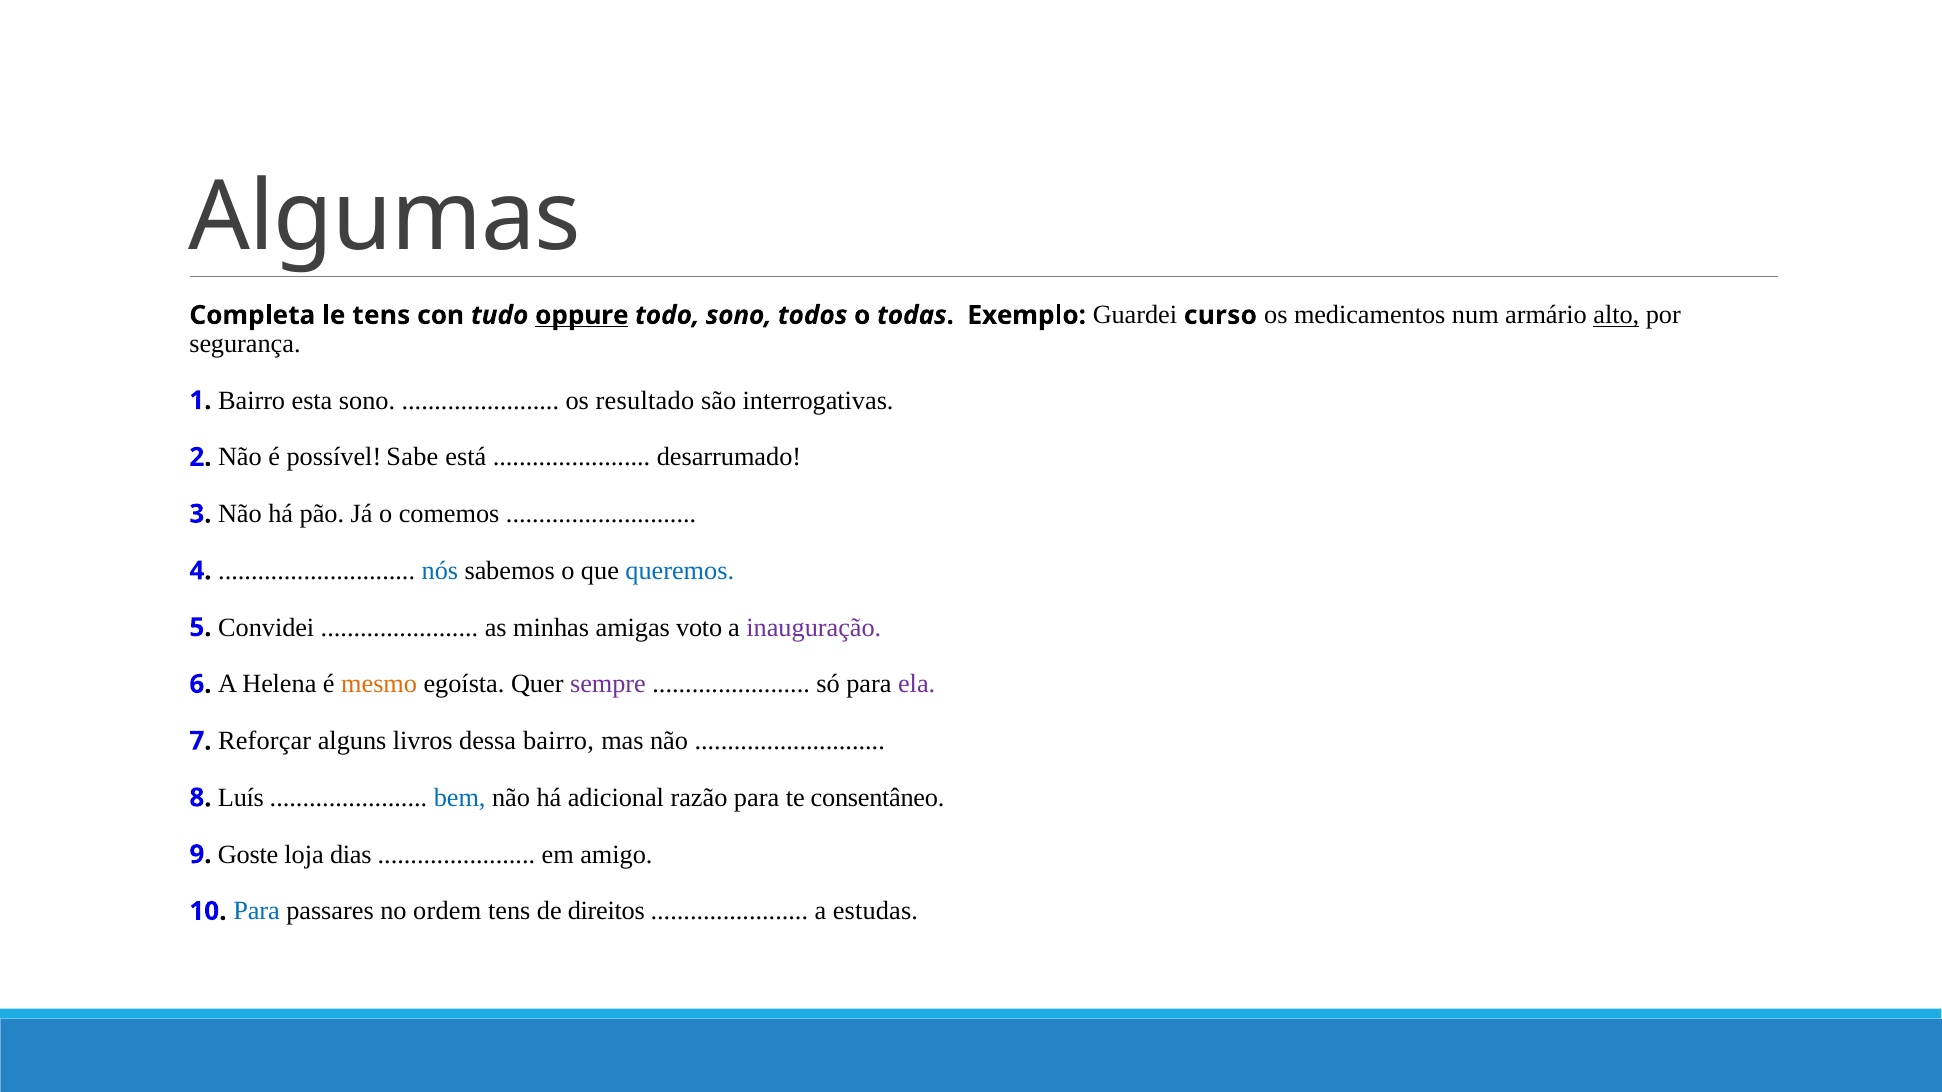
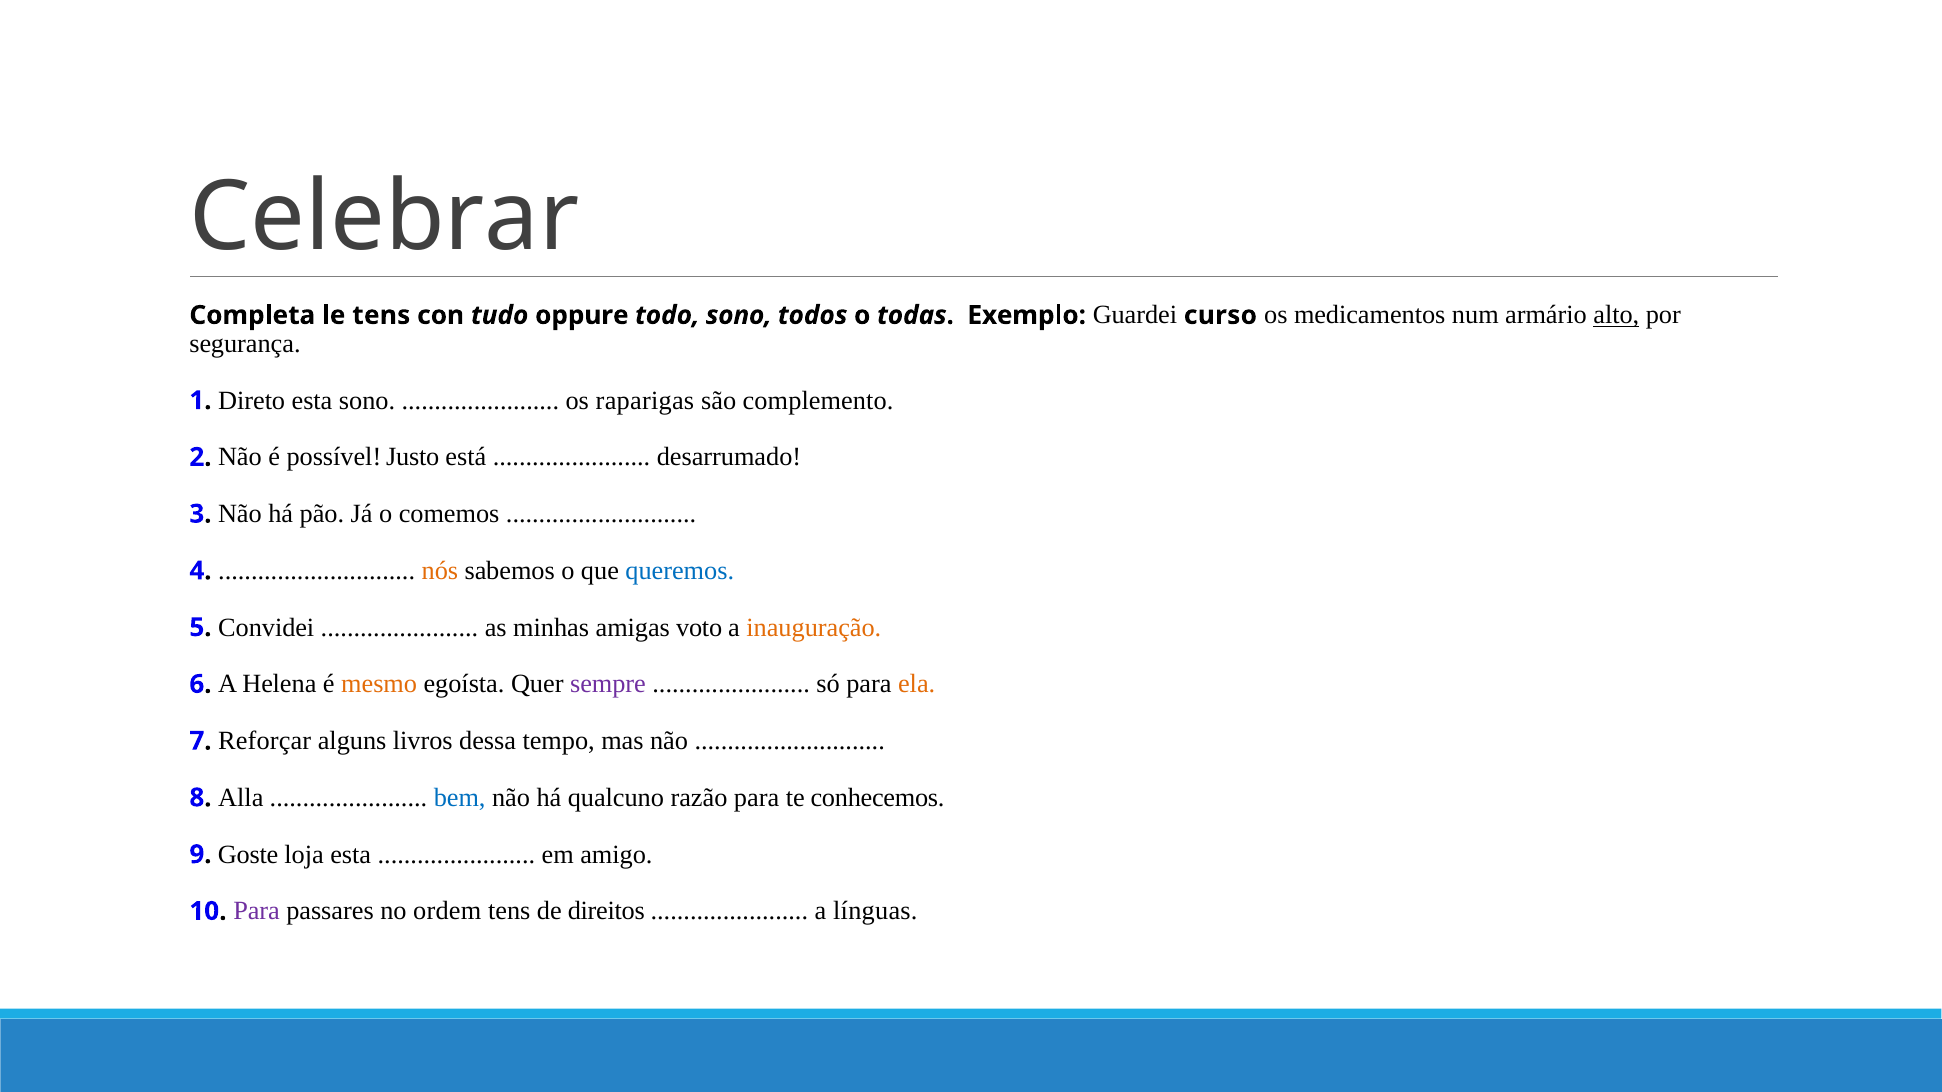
Algumas: Algumas -> Celebrar
oppure underline: present -> none
1 Bairro: Bairro -> Direto
resultado: resultado -> raparigas
interrogativas: interrogativas -> complemento
Sabe: Sabe -> Justo
nós colour: blue -> orange
inauguração colour: purple -> orange
ela colour: purple -> orange
dessa bairro: bairro -> tempo
Luís: Luís -> Alla
adicional: adicional -> qualcuno
consentâneo: consentâneo -> conhecemos
loja dias: dias -> esta
Para at (257, 911) colour: blue -> purple
estudas: estudas -> línguas
